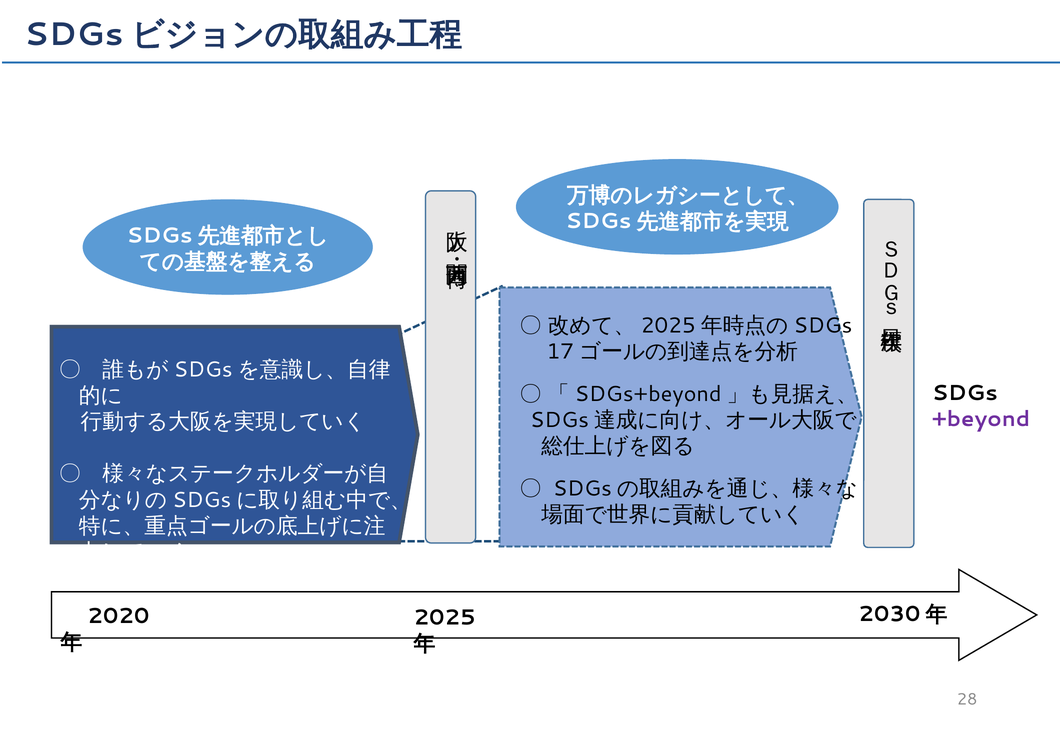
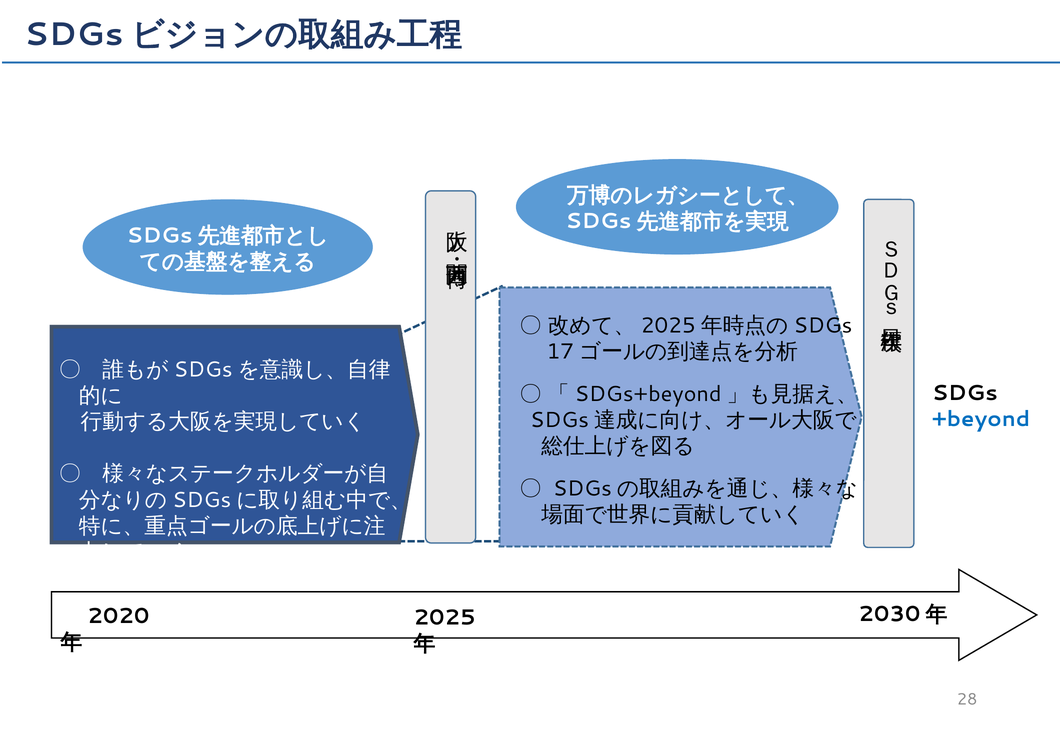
+beyond colour: purple -> blue
